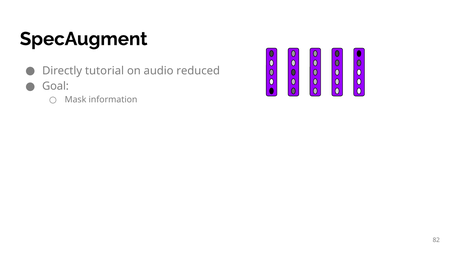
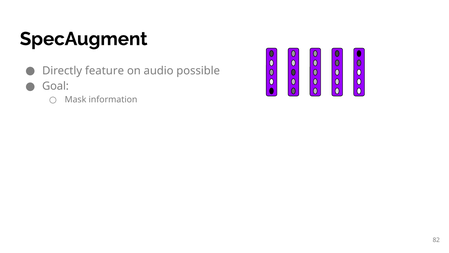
tutorial: tutorial -> feature
reduced: reduced -> possible
